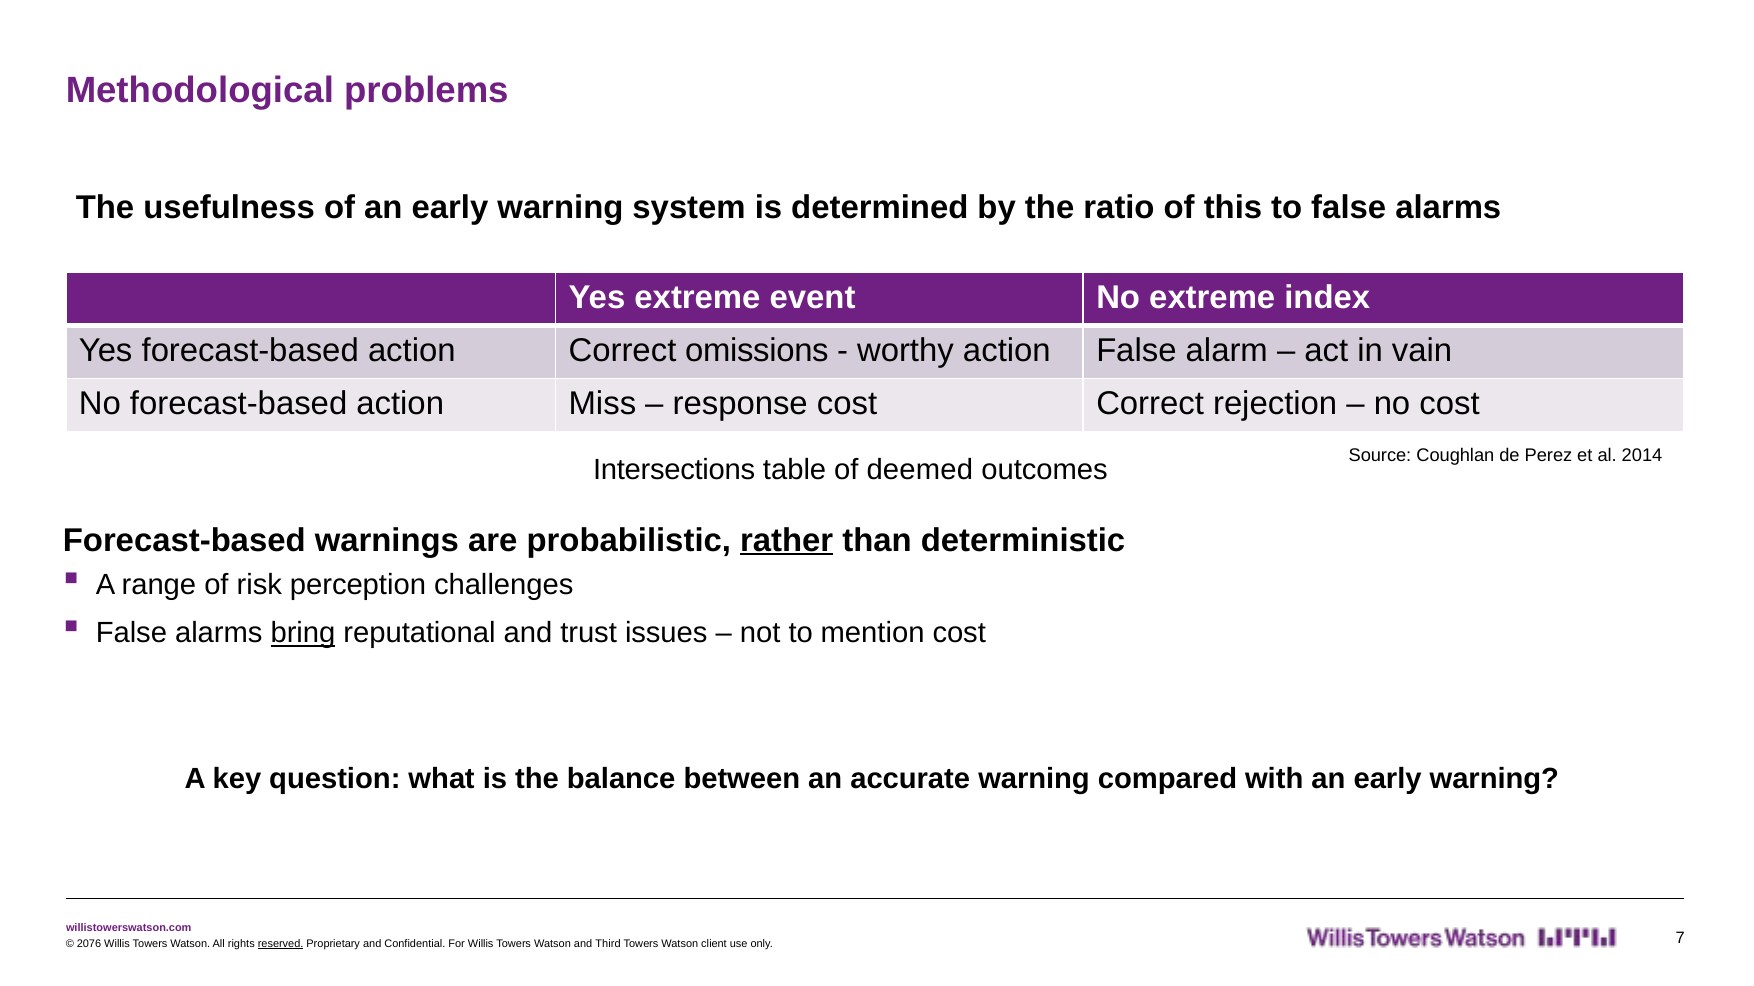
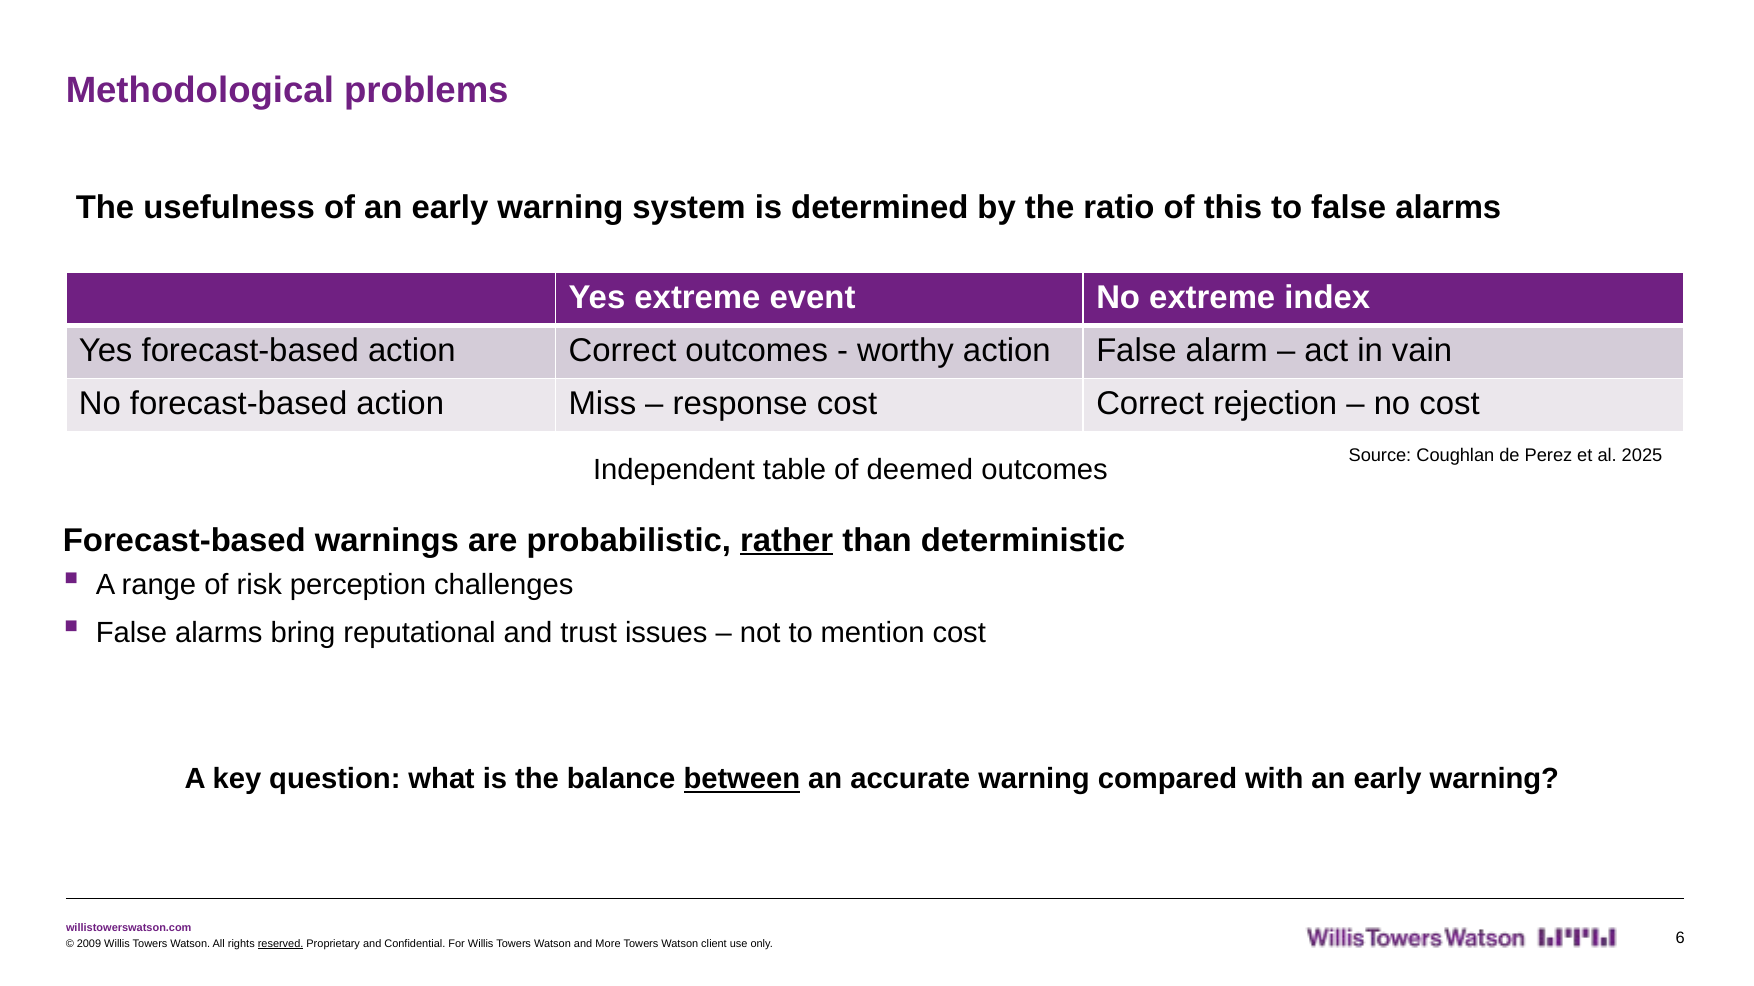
Correct omissions: omissions -> outcomes
2014: 2014 -> 2025
Intersections: Intersections -> Independent
bring underline: present -> none
between underline: none -> present
2076: 2076 -> 2009
Third: Third -> More
7: 7 -> 6
